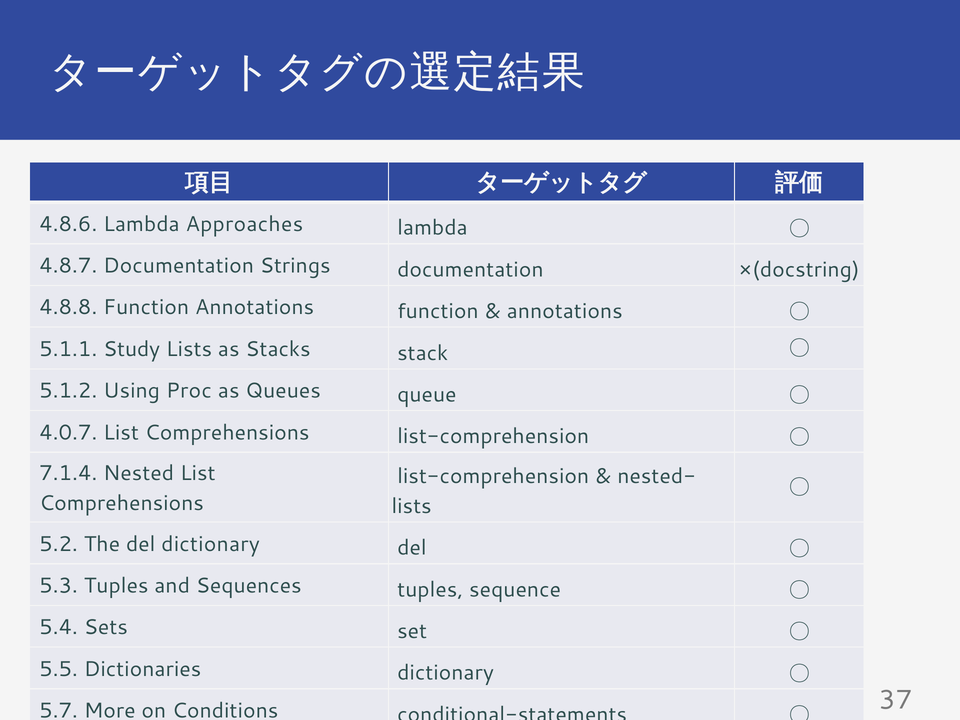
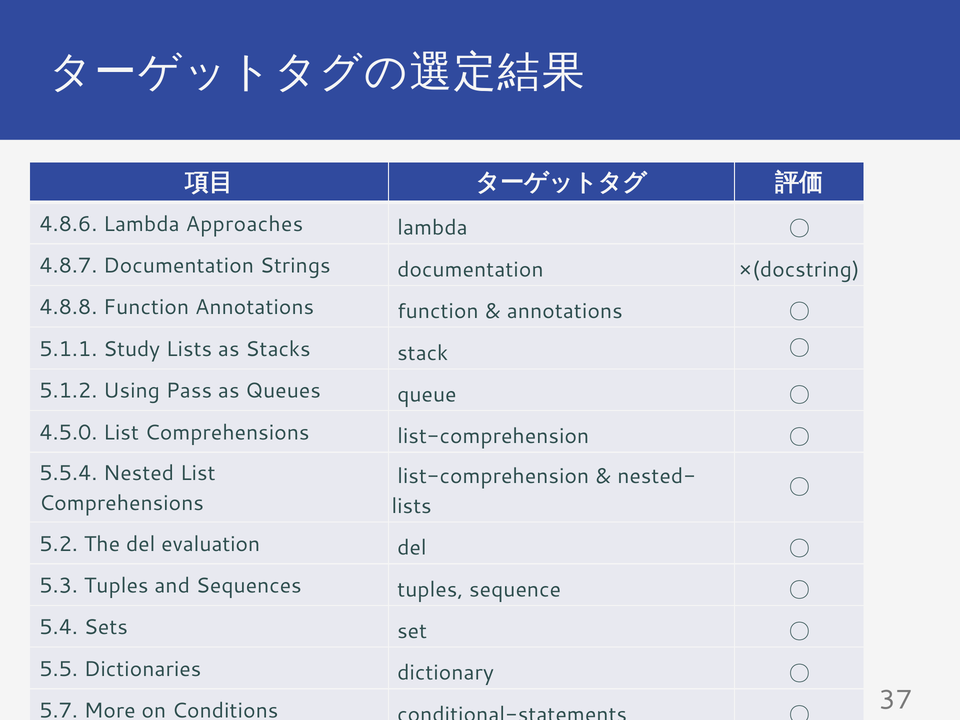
Proc: Proc -> Pass
4.0.7: 4.0.7 -> 4.5.0
7.1.4: 7.1.4 -> 5.5.4
del dictionary: dictionary -> evaluation
